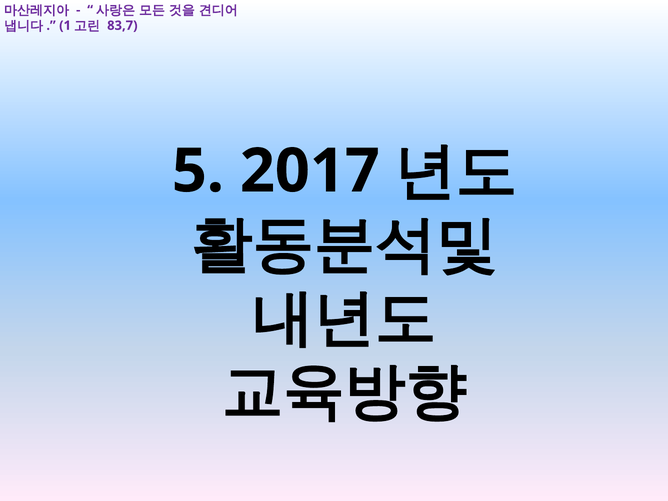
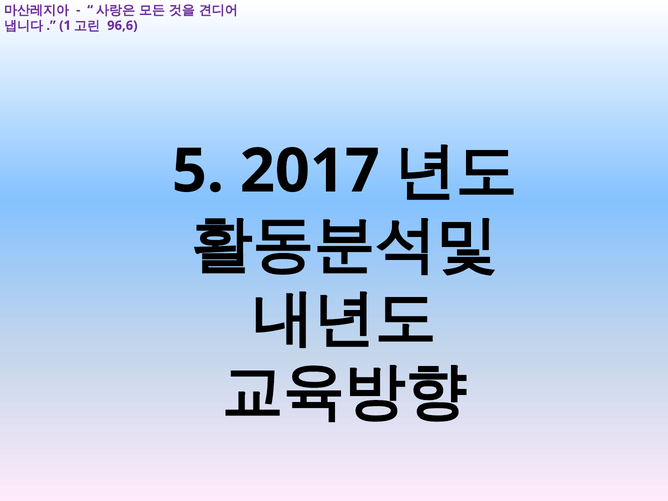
83,7: 83,7 -> 96,6
